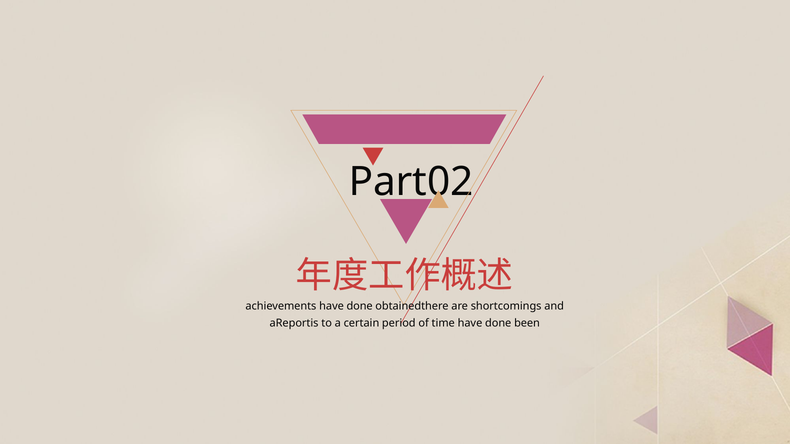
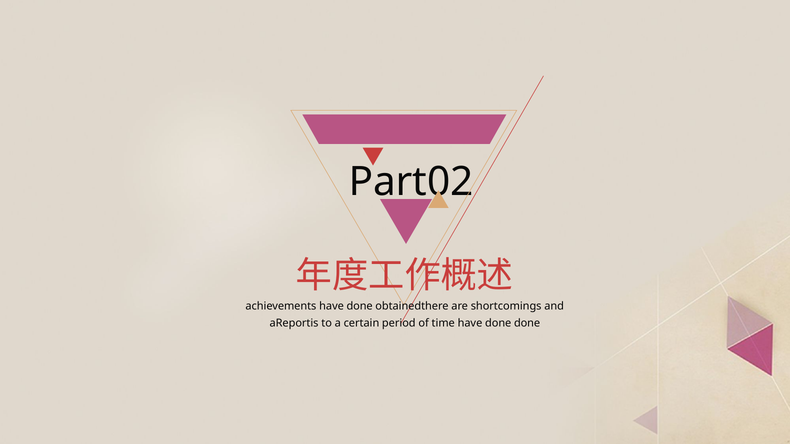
done been: been -> done
